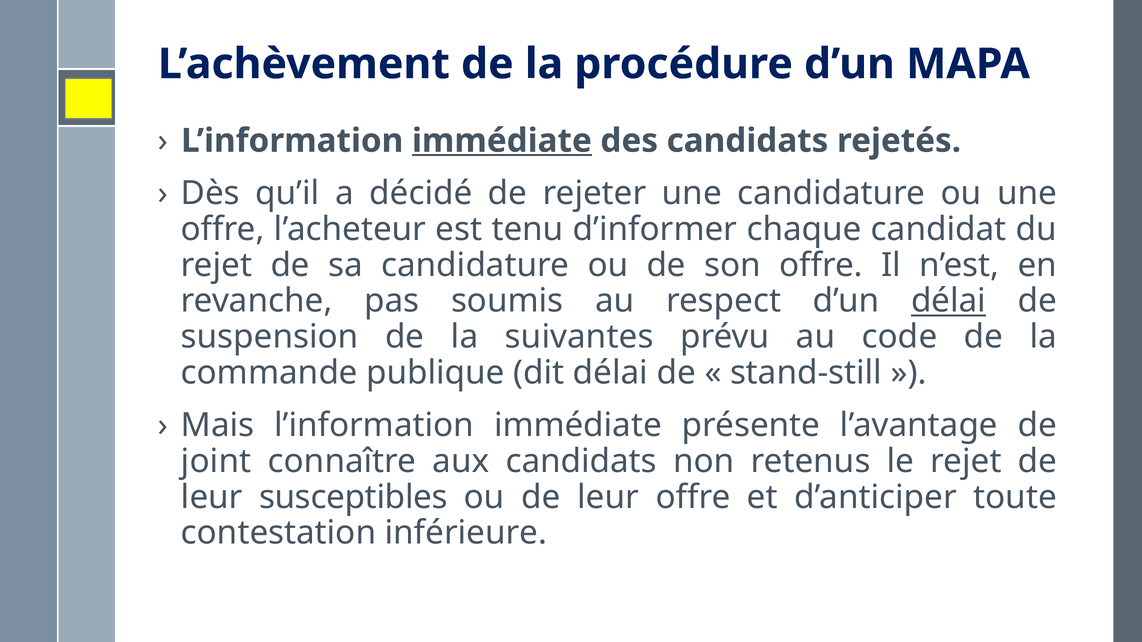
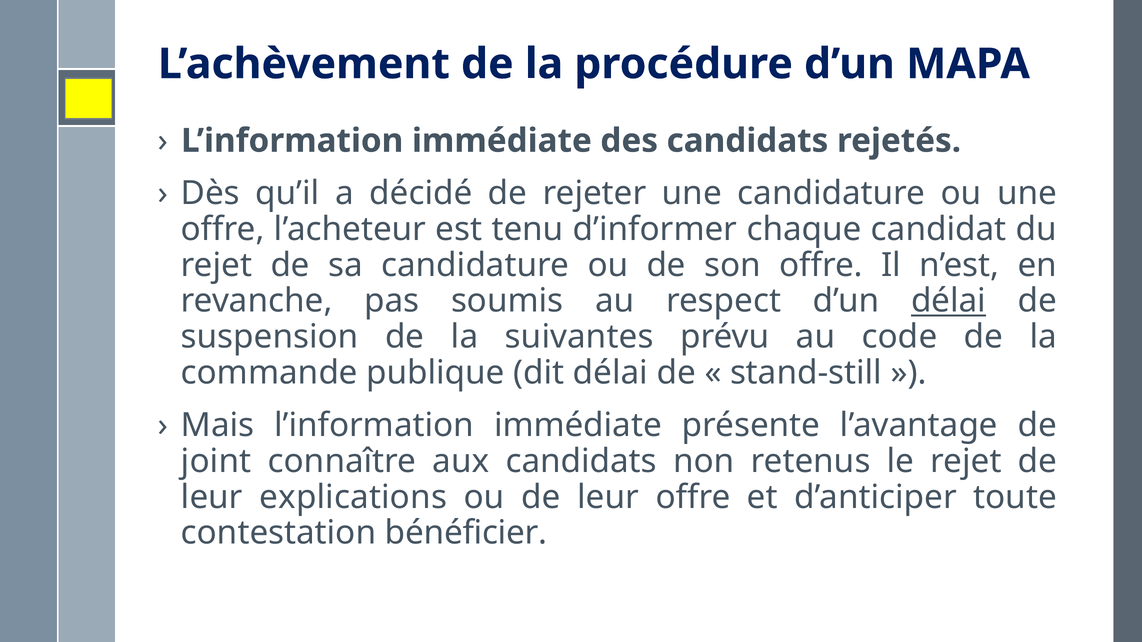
immédiate at (502, 141) underline: present -> none
susceptibles: susceptibles -> explications
inférieure: inférieure -> bénéficier
